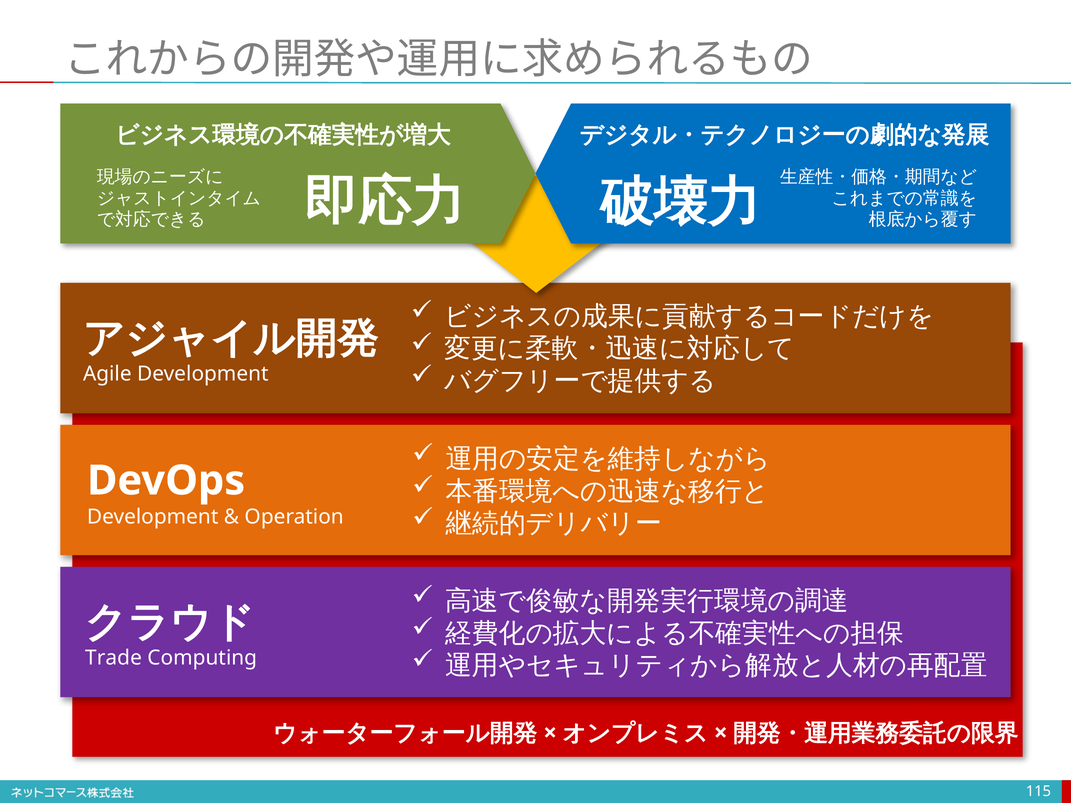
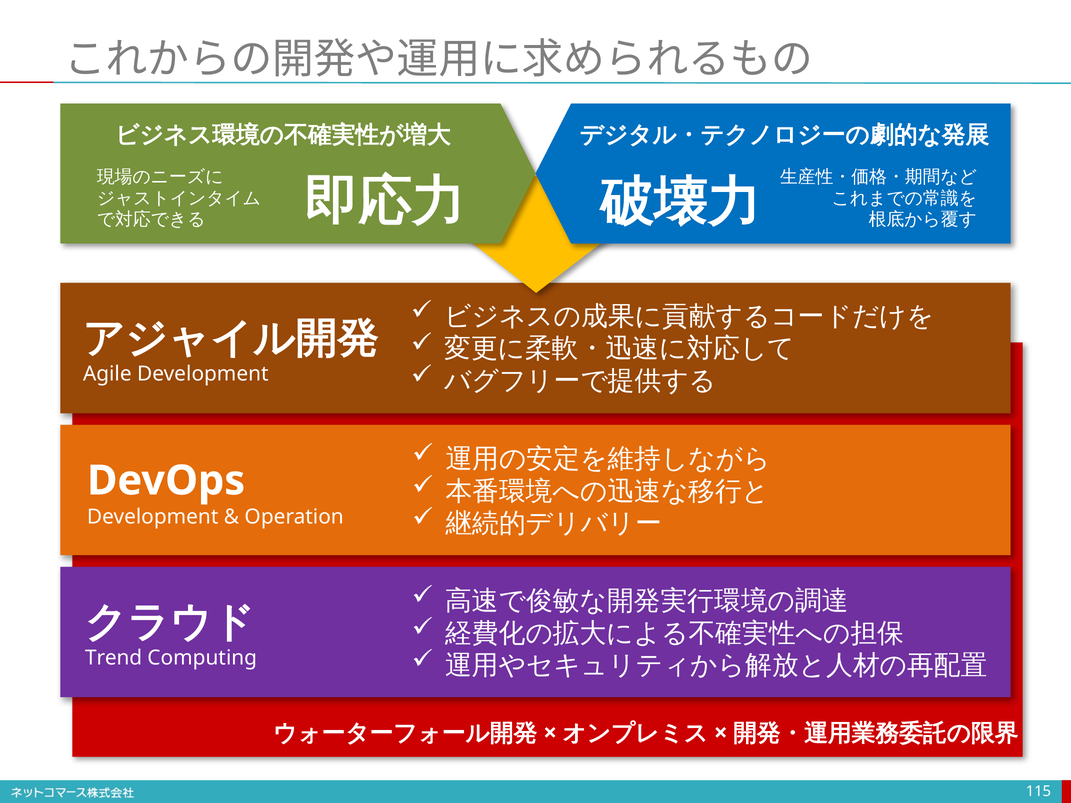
Trade: Trade -> Trend
